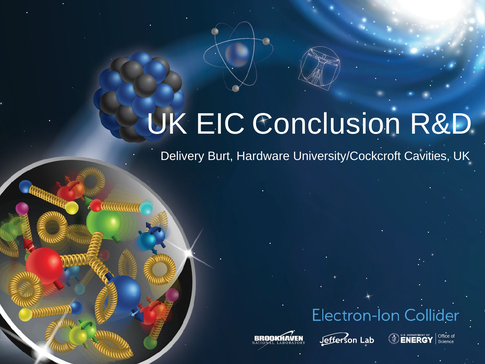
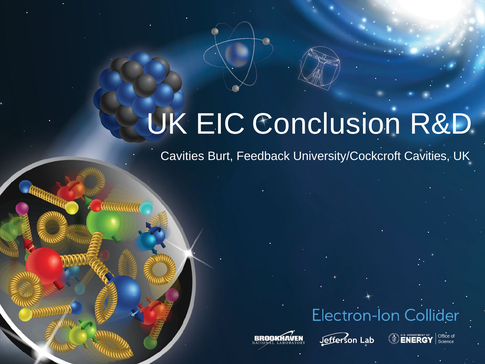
Delivery at (182, 156): Delivery -> Cavities
Hardware: Hardware -> Feedback
